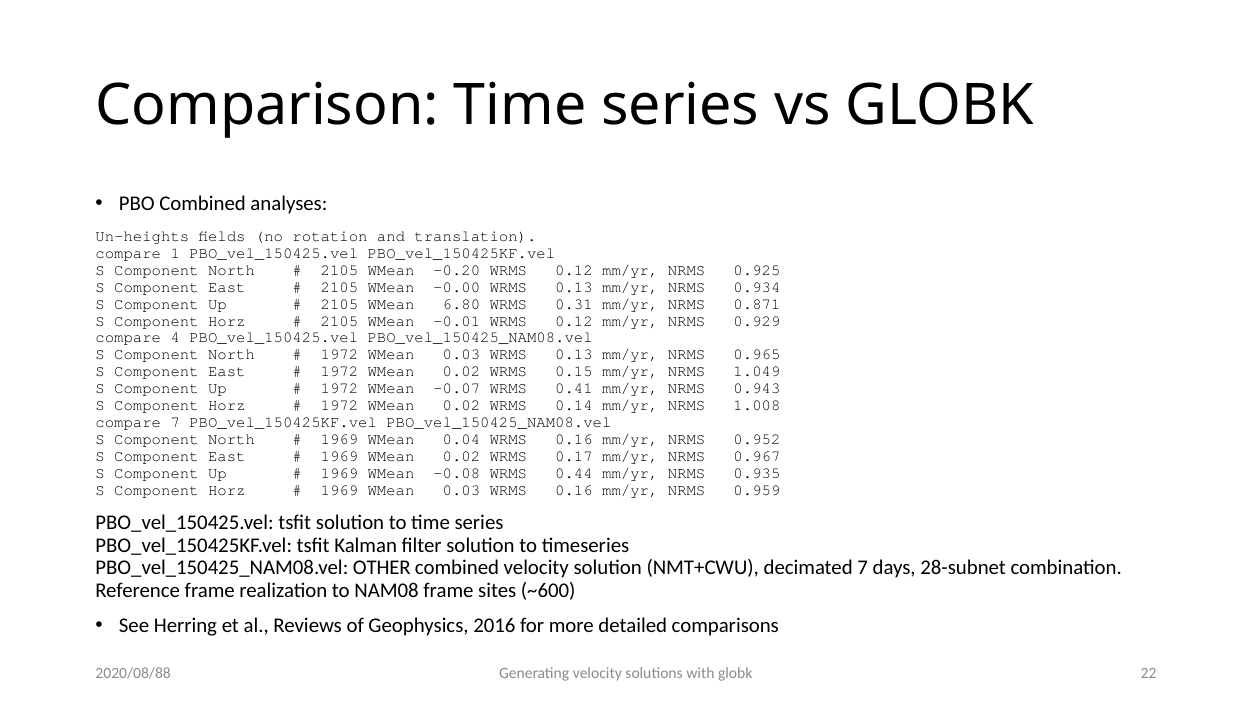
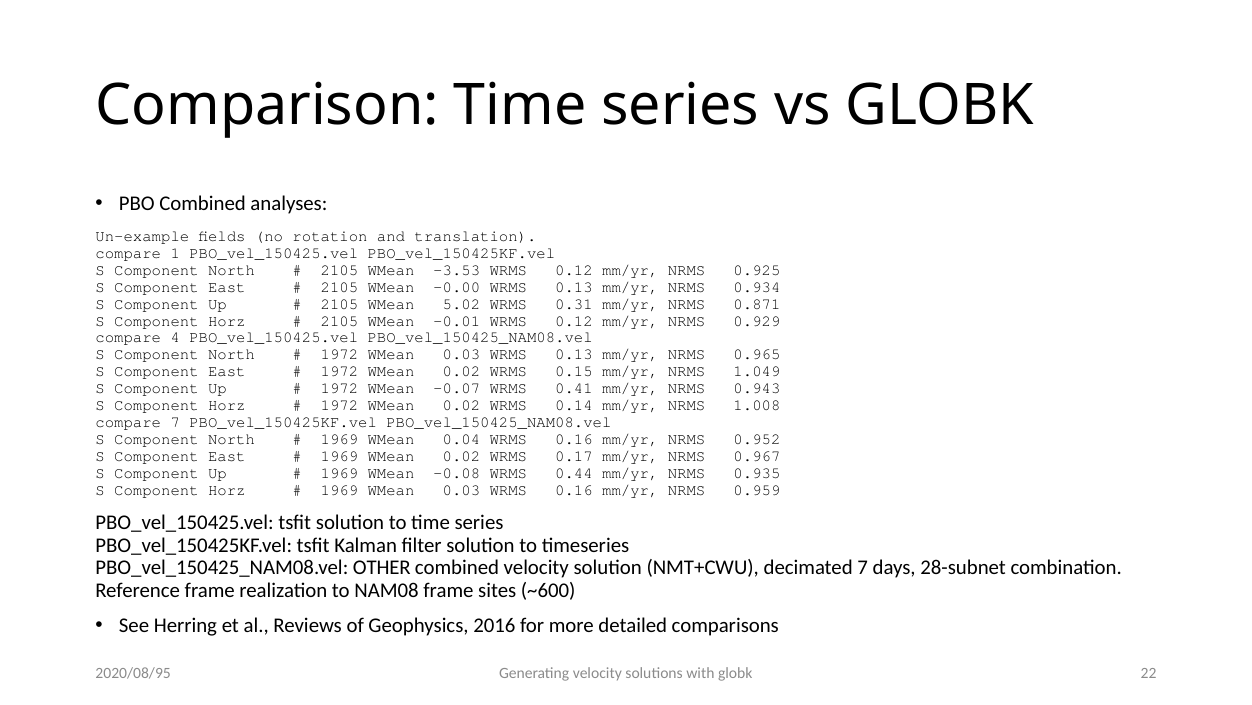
Un-heights: Un-heights -> Un-example
-0.20: -0.20 -> -3.53
6.80: 6.80 -> 5.02
2020/08/88: 2020/08/88 -> 2020/08/95
